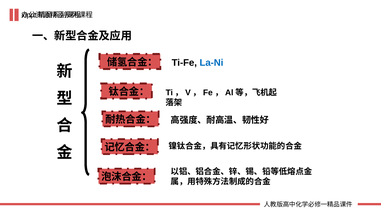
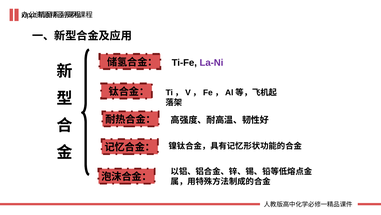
La-Ni colour: blue -> purple
